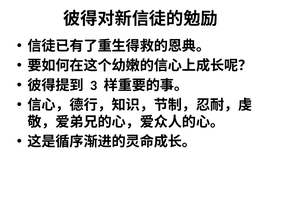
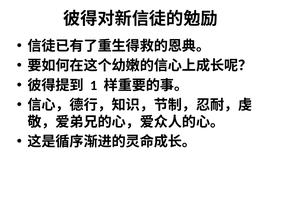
3: 3 -> 1
